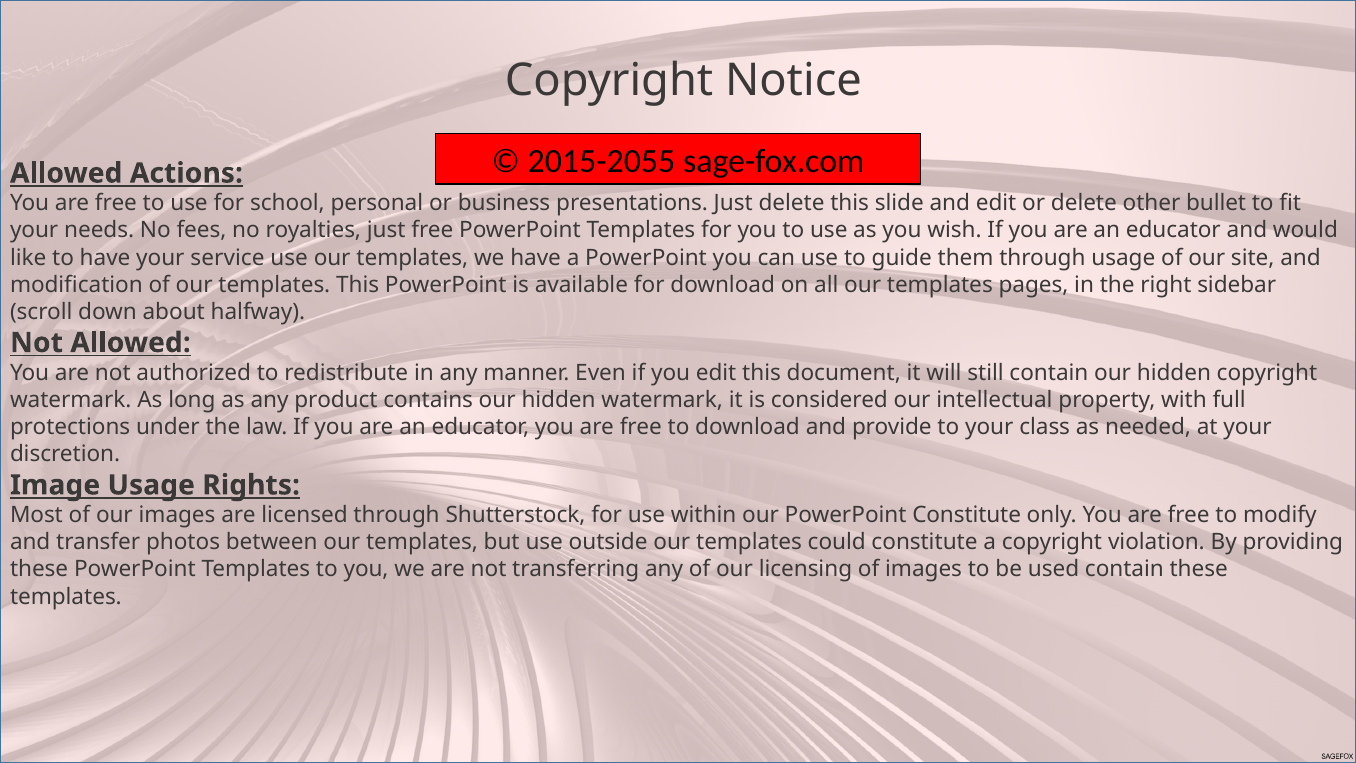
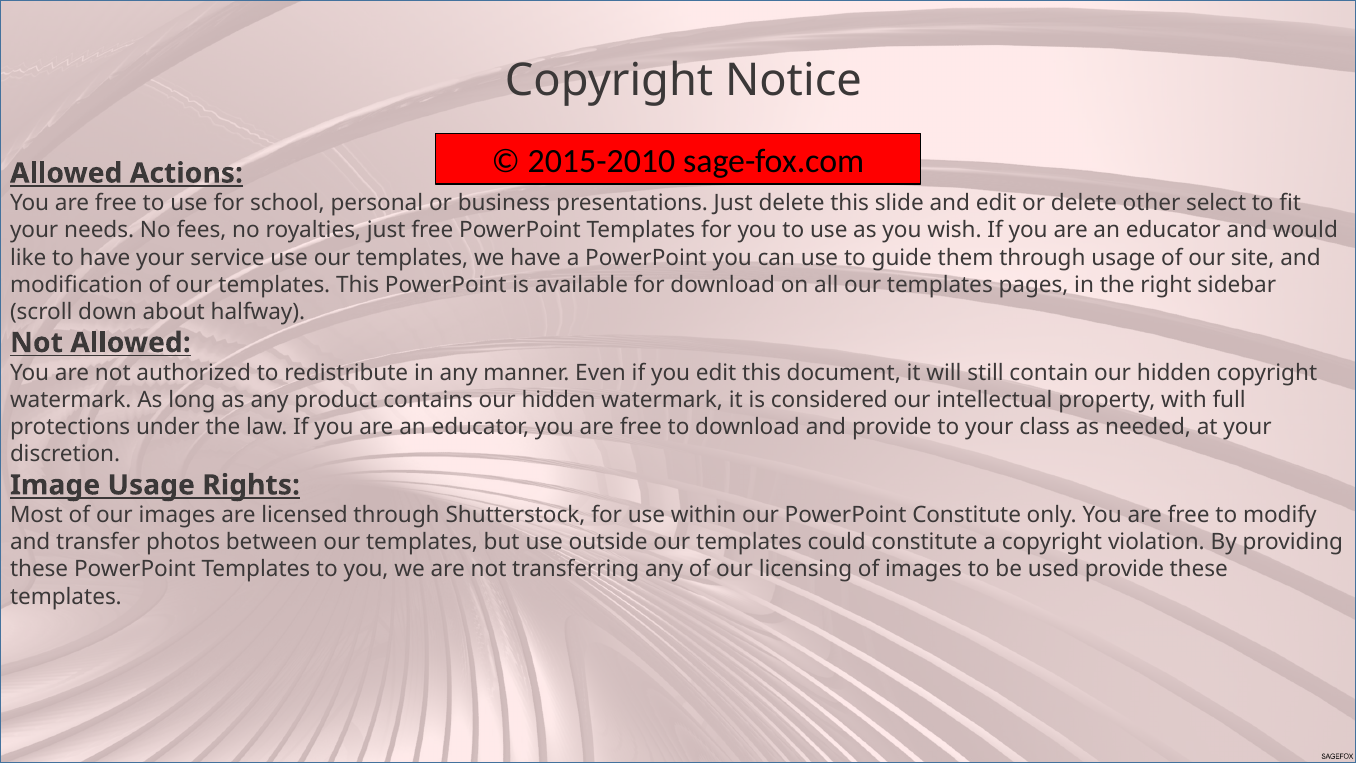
2015-2055: 2015-2055 -> 2015-2010
bullet: bullet -> select
used contain: contain -> provide
